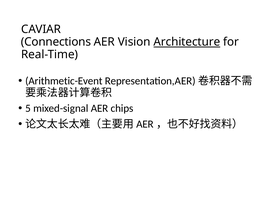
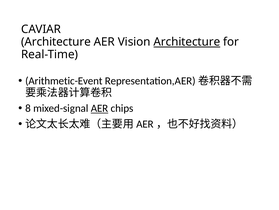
Connections at (56, 42): Connections -> Architecture
5: 5 -> 8
AER at (100, 108) underline: none -> present
